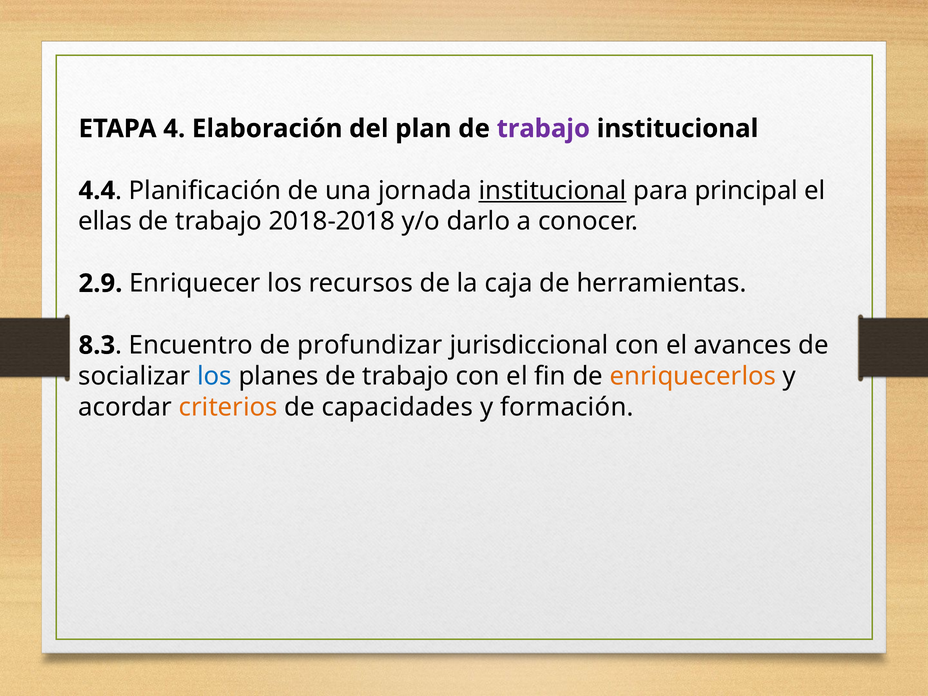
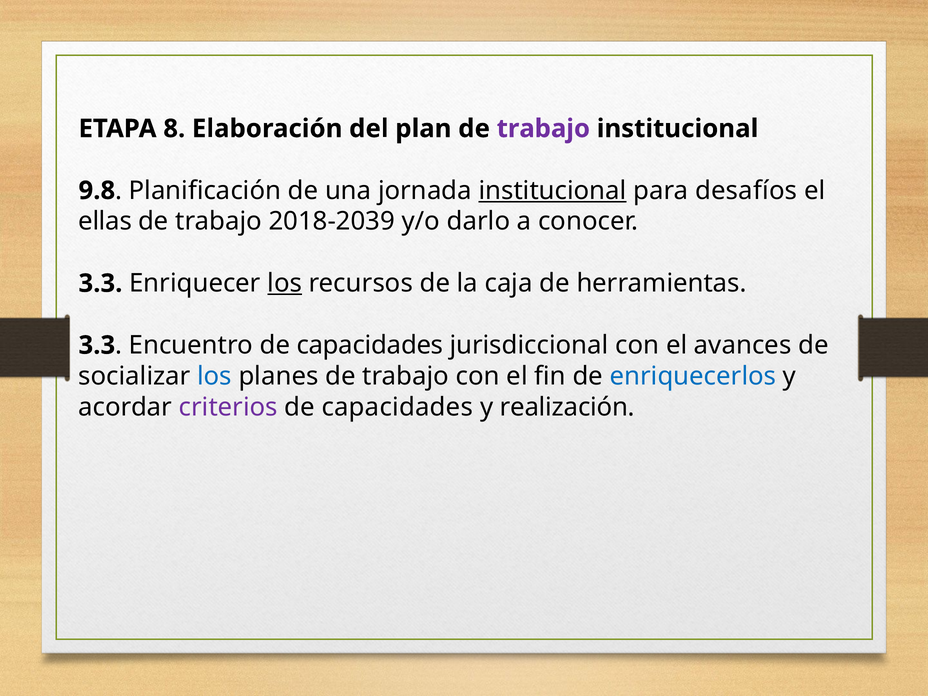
4: 4 -> 8
4.4: 4.4 -> 9.8
principal: principal -> desafíos
2018-2018: 2018-2018 -> 2018-2039
2.9 at (100, 283): 2.9 -> 3.3
los at (285, 283) underline: none -> present
8.3 at (97, 345): 8.3 -> 3.3
Encuentro de profundizar: profundizar -> capacidades
enriquecerlos colour: orange -> blue
criterios colour: orange -> purple
formación: formación -> realización
